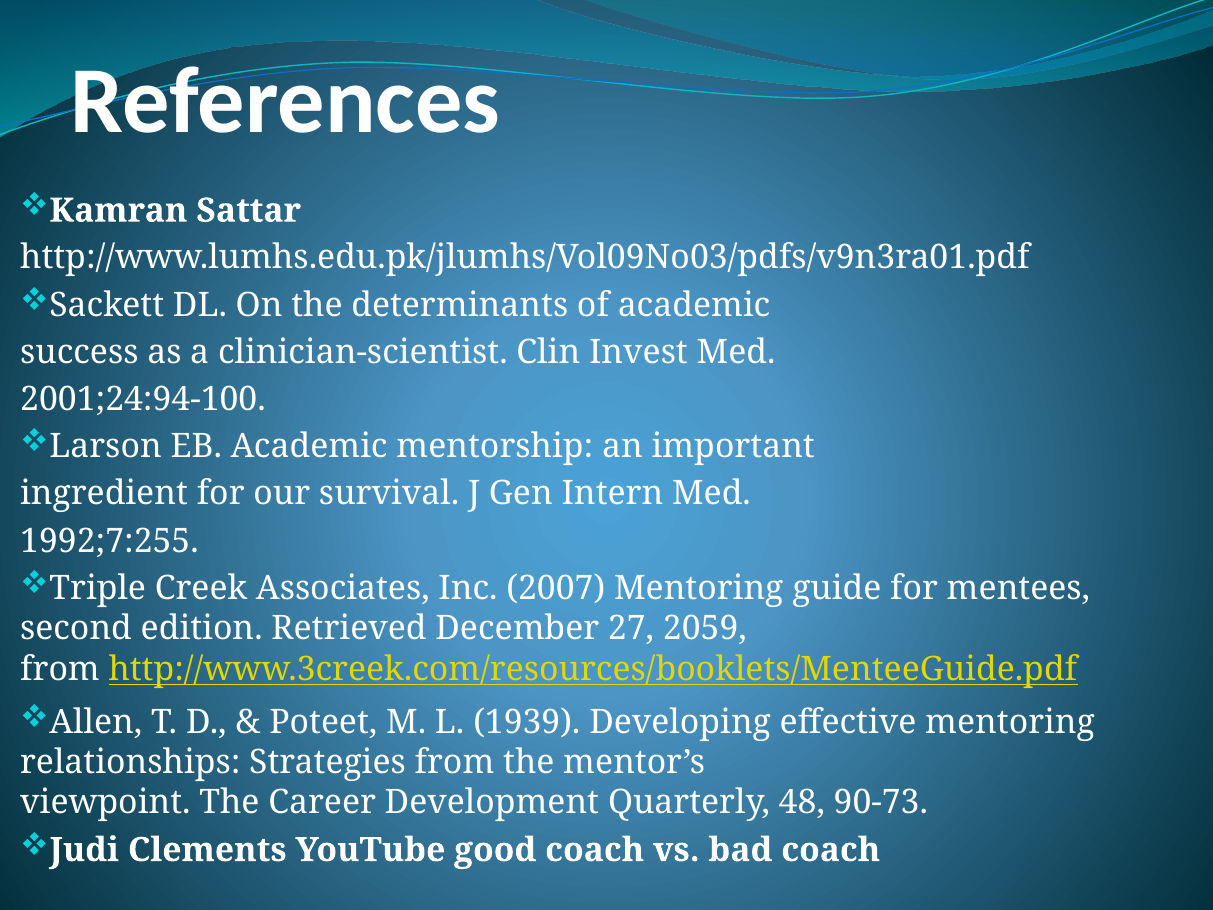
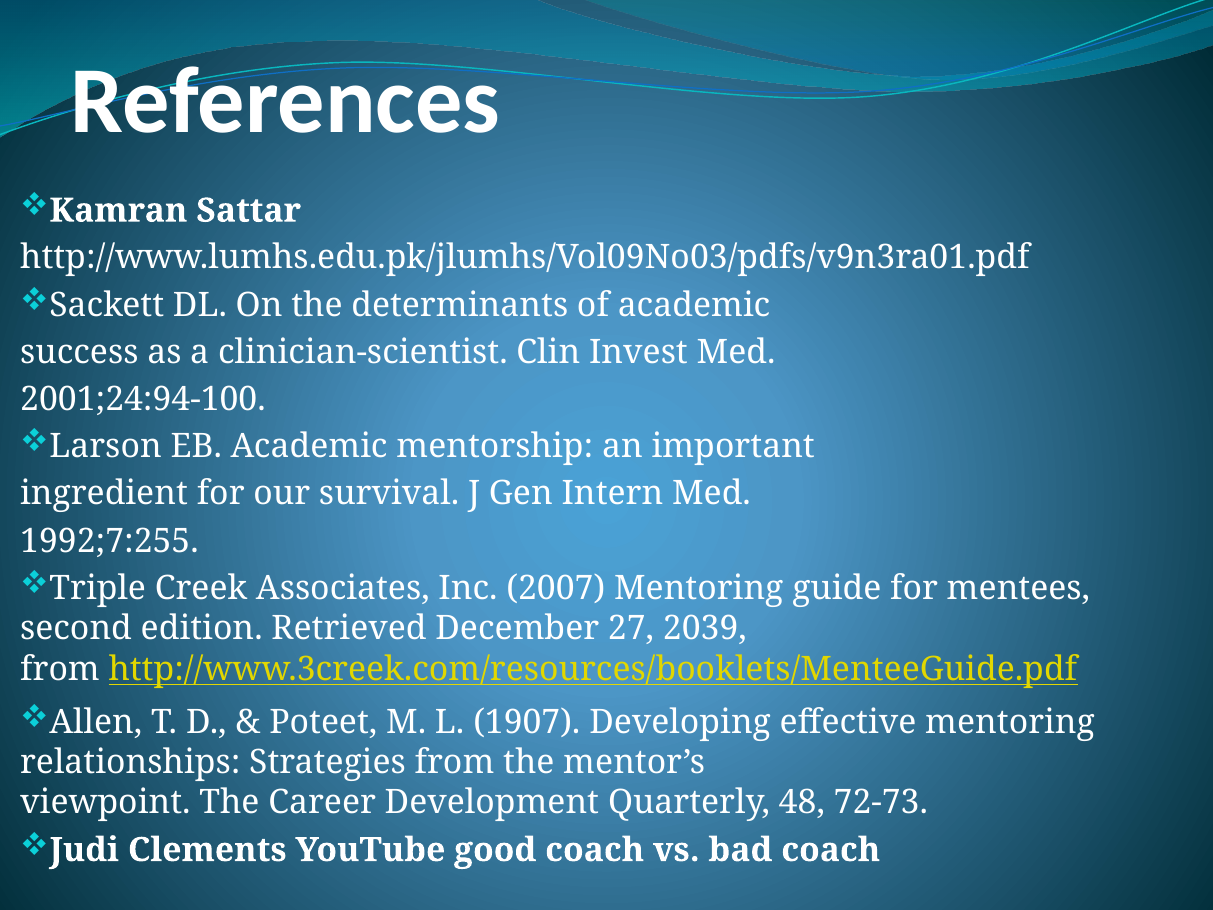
2059: 2059 -> 2039
1939: 1939 -> 1907
90-73: 90-73 -> 72-73
